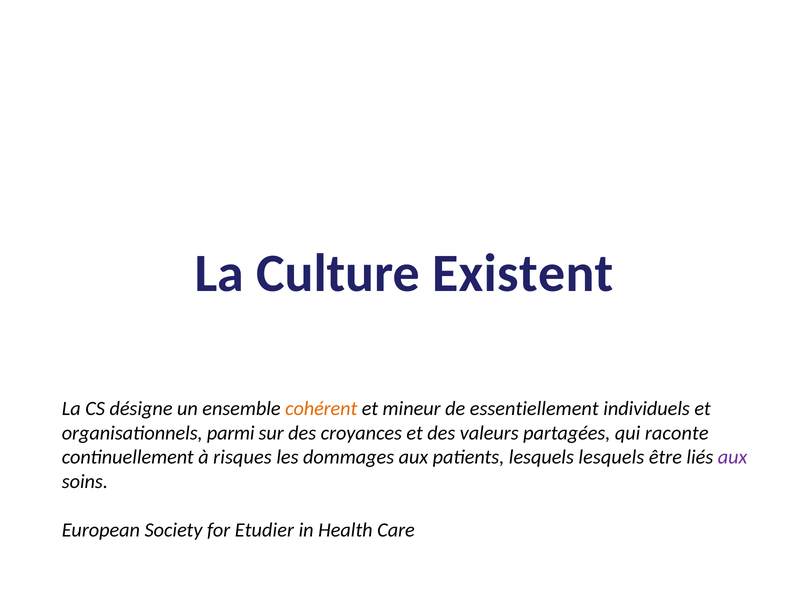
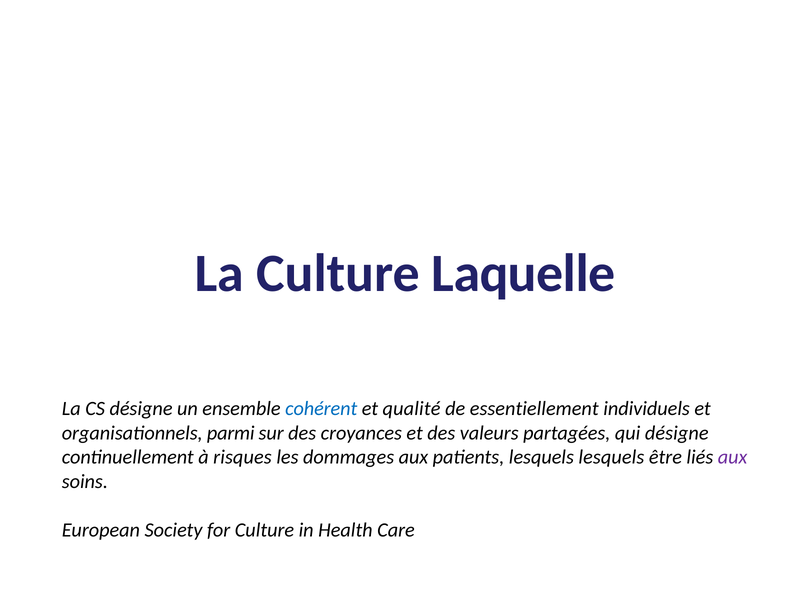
Existent: Existent -> Laquelle
cohérent colour: orange -> blue
mineur: mineur -> qualité
qui raconte: raconte -> désigne
for Etudier: Etudier -> Culture
